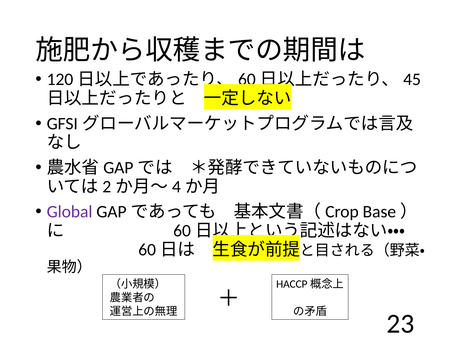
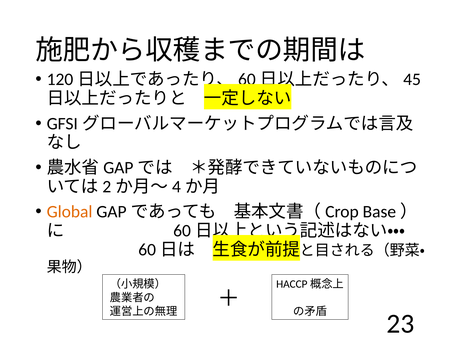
Global colour: purple -> orange
